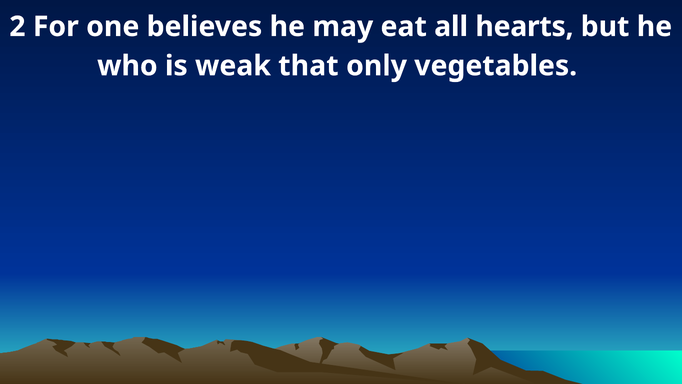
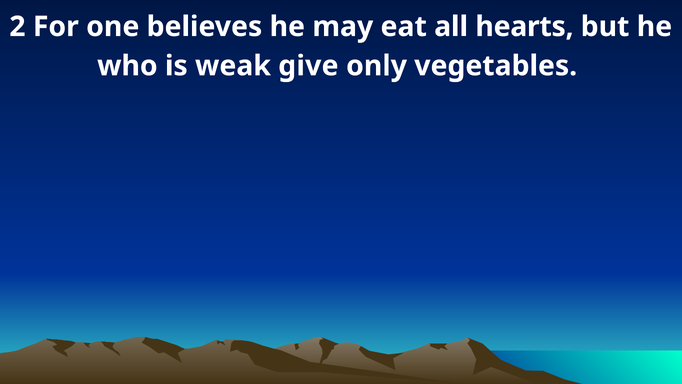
that: that -> give
